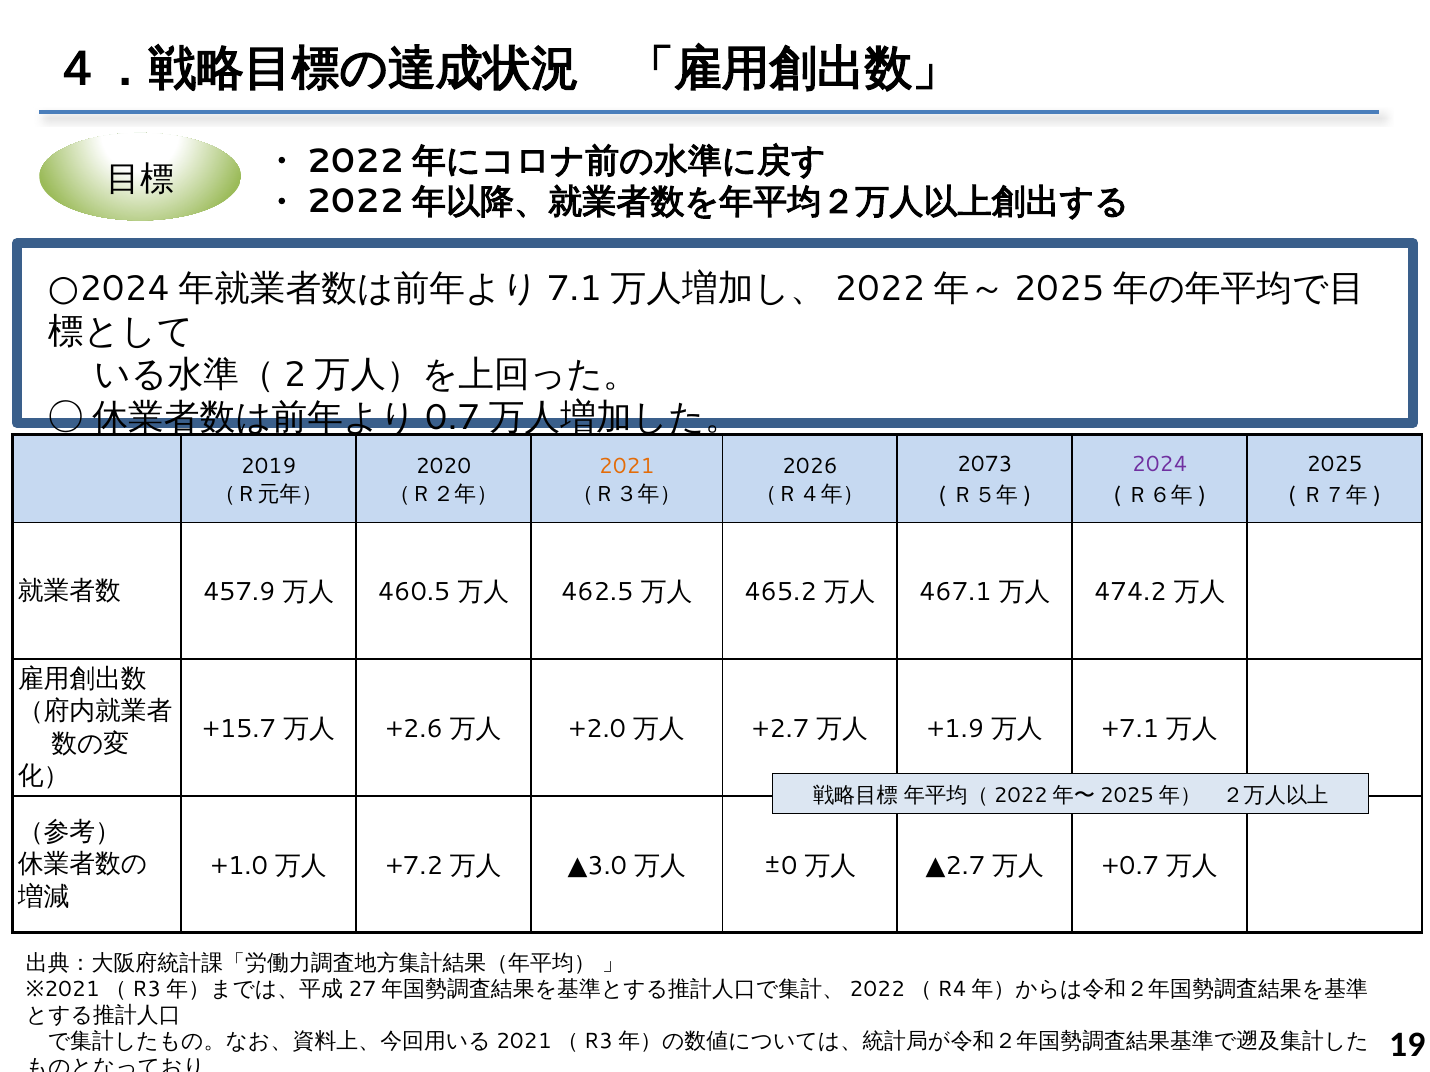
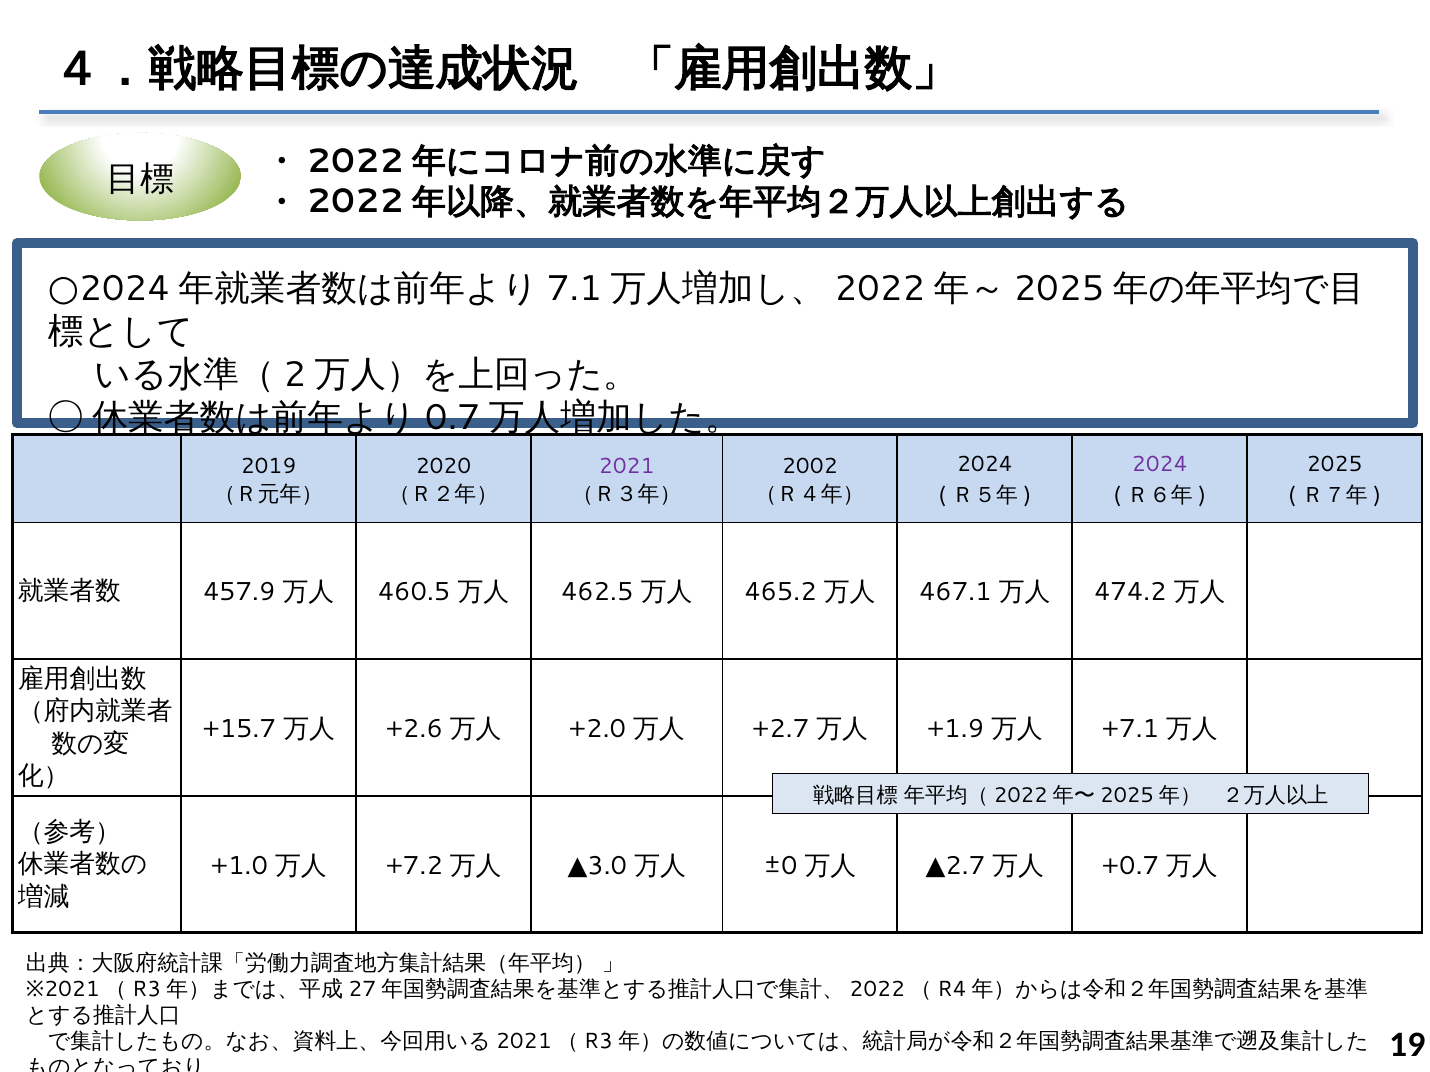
2073 at (985, 465): 2073 -> 2024
2021 colour: orange -> purple
2026: 2026 -> 2002
